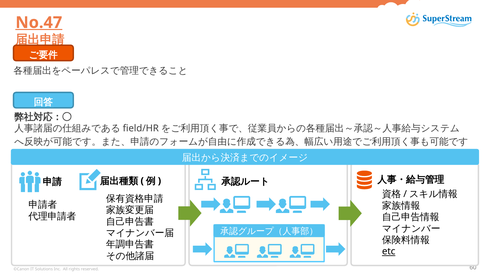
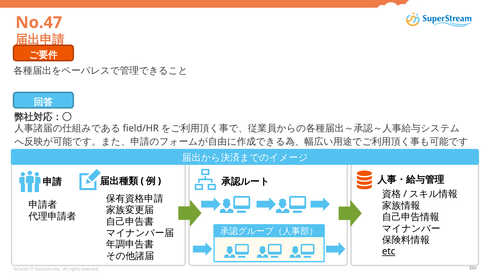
No.47 underline: present -> none
